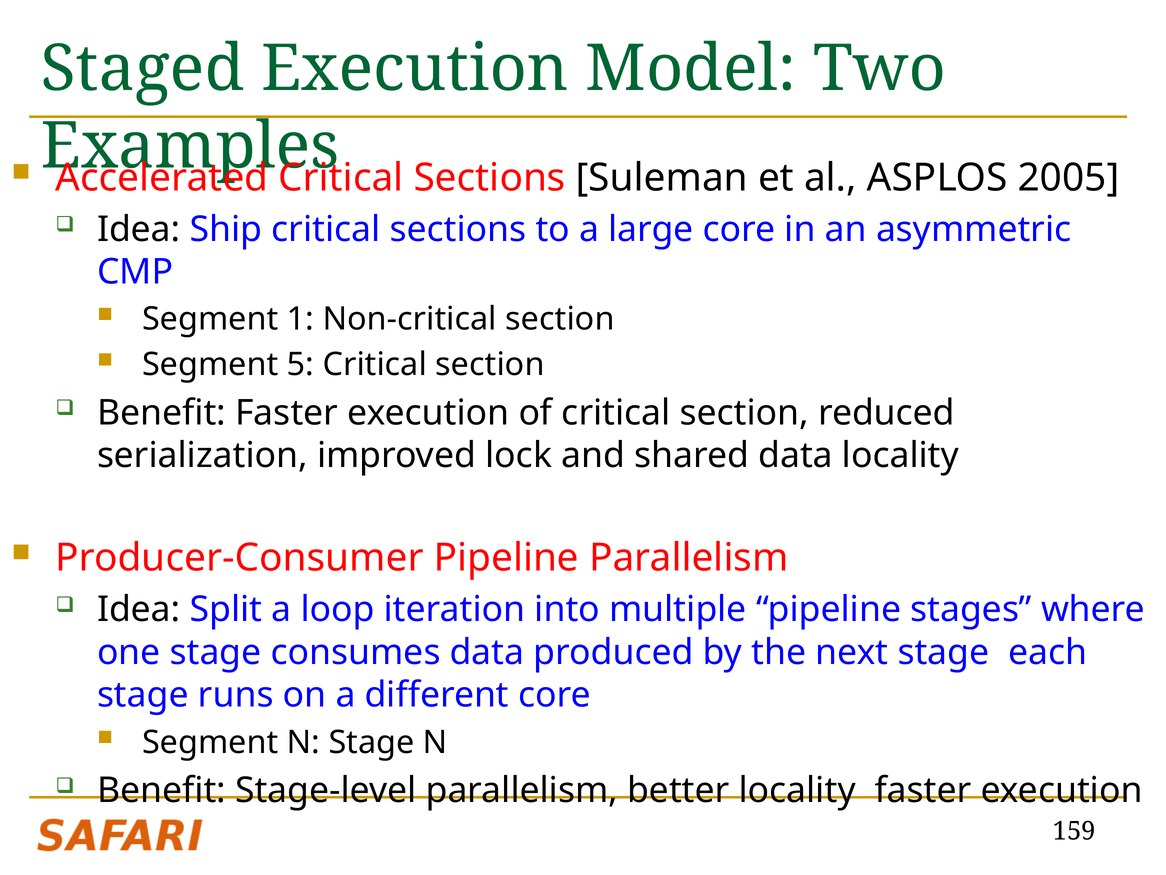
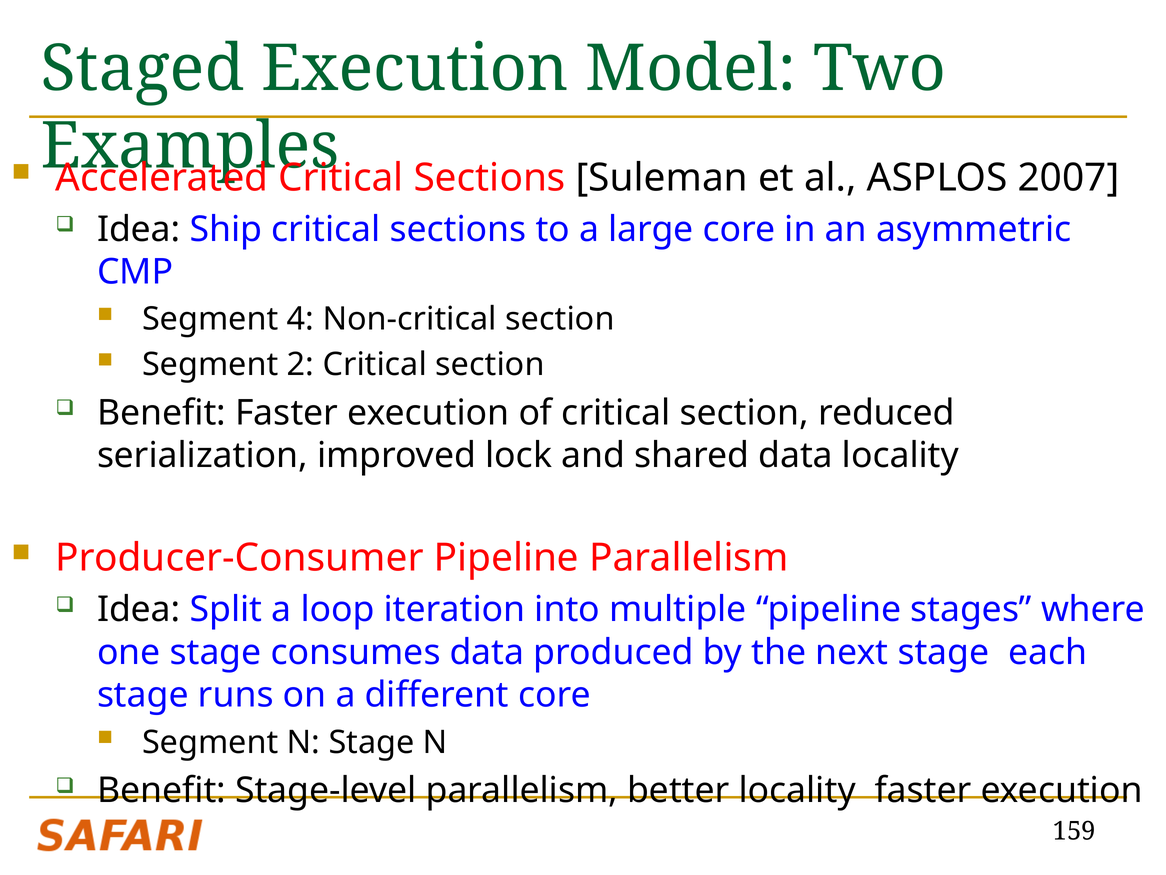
2005: 2005 -> 2007
1: 1 -> 4
5: 5 -> 2
